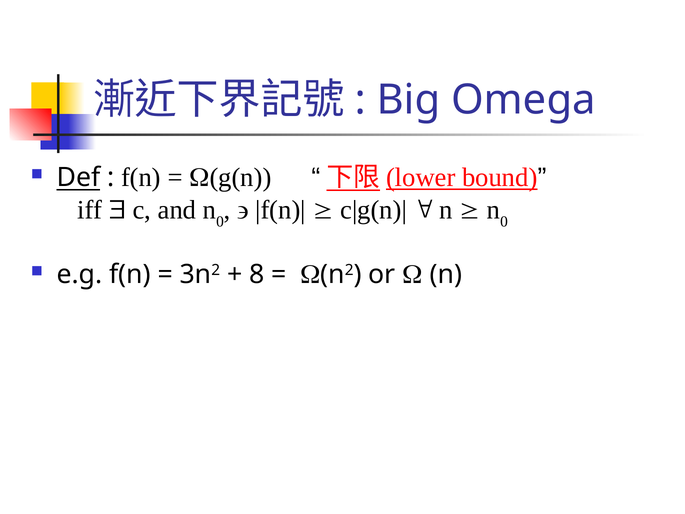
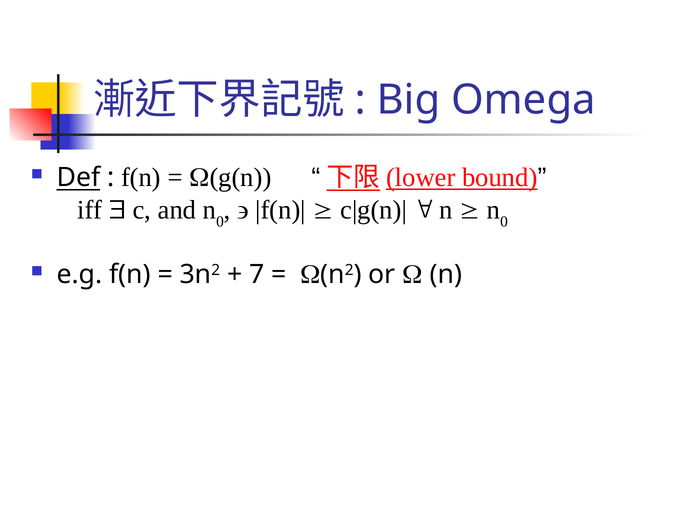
8: 8 -> 7
